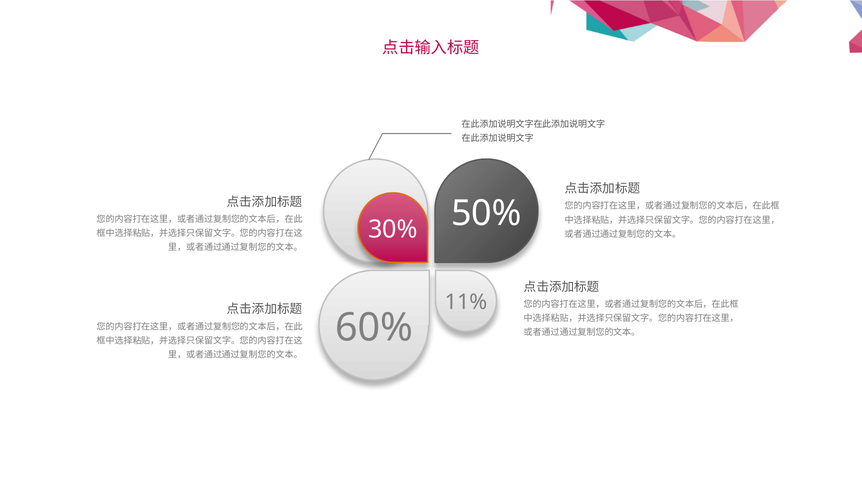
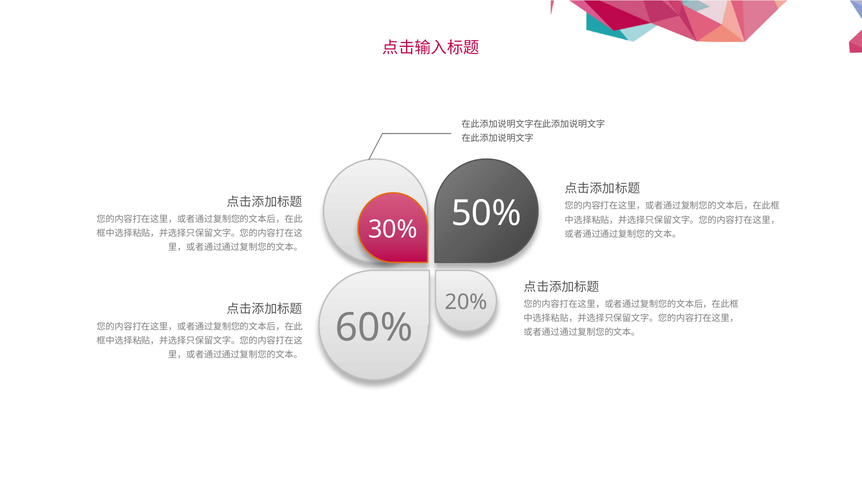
11%: 11% -> 20%
